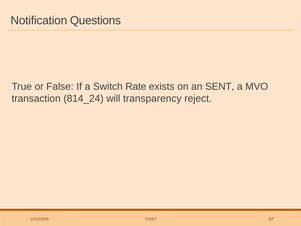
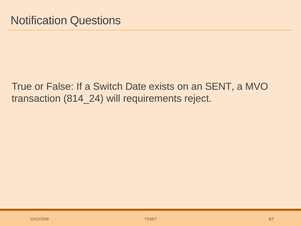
Rate: Rate -> Date
transparency: transparency -> requirements
